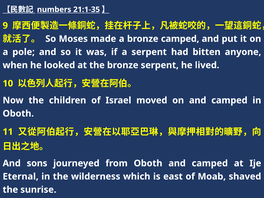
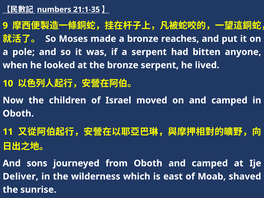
bronze camped: camped -> reaches
Eternal: Eternal -> Deliver
